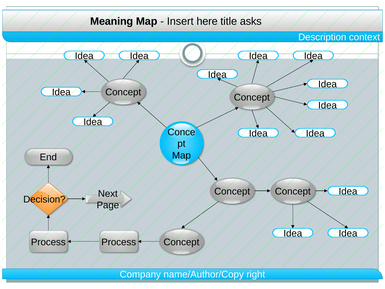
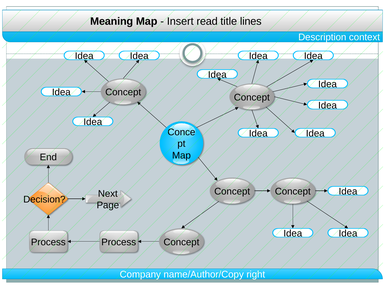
here: here -> read
asks: asks -> lines
